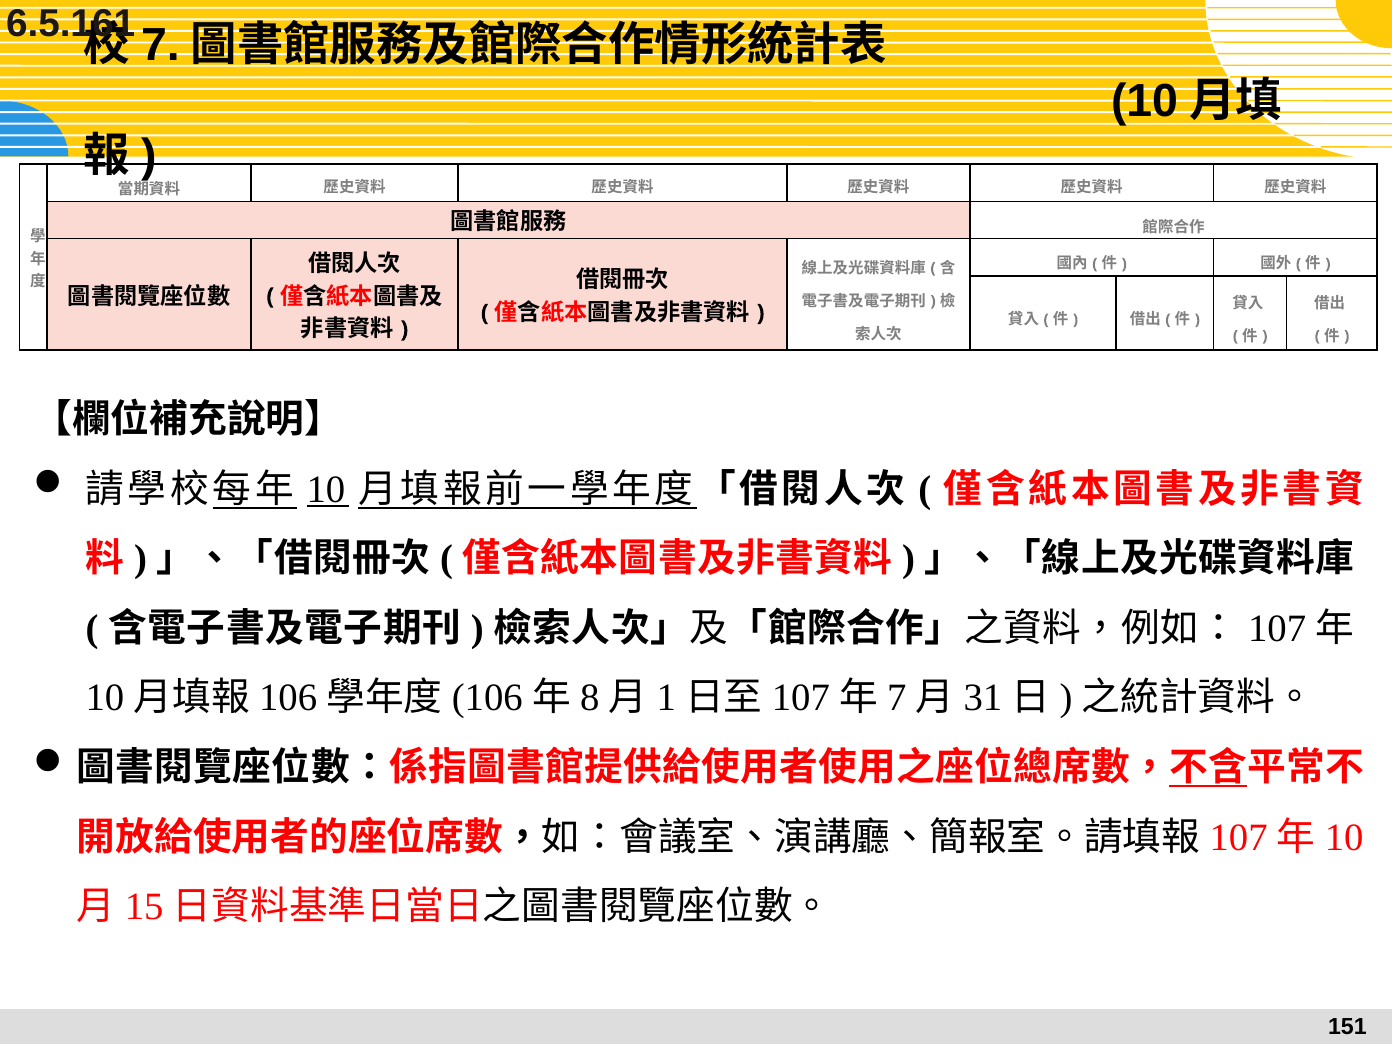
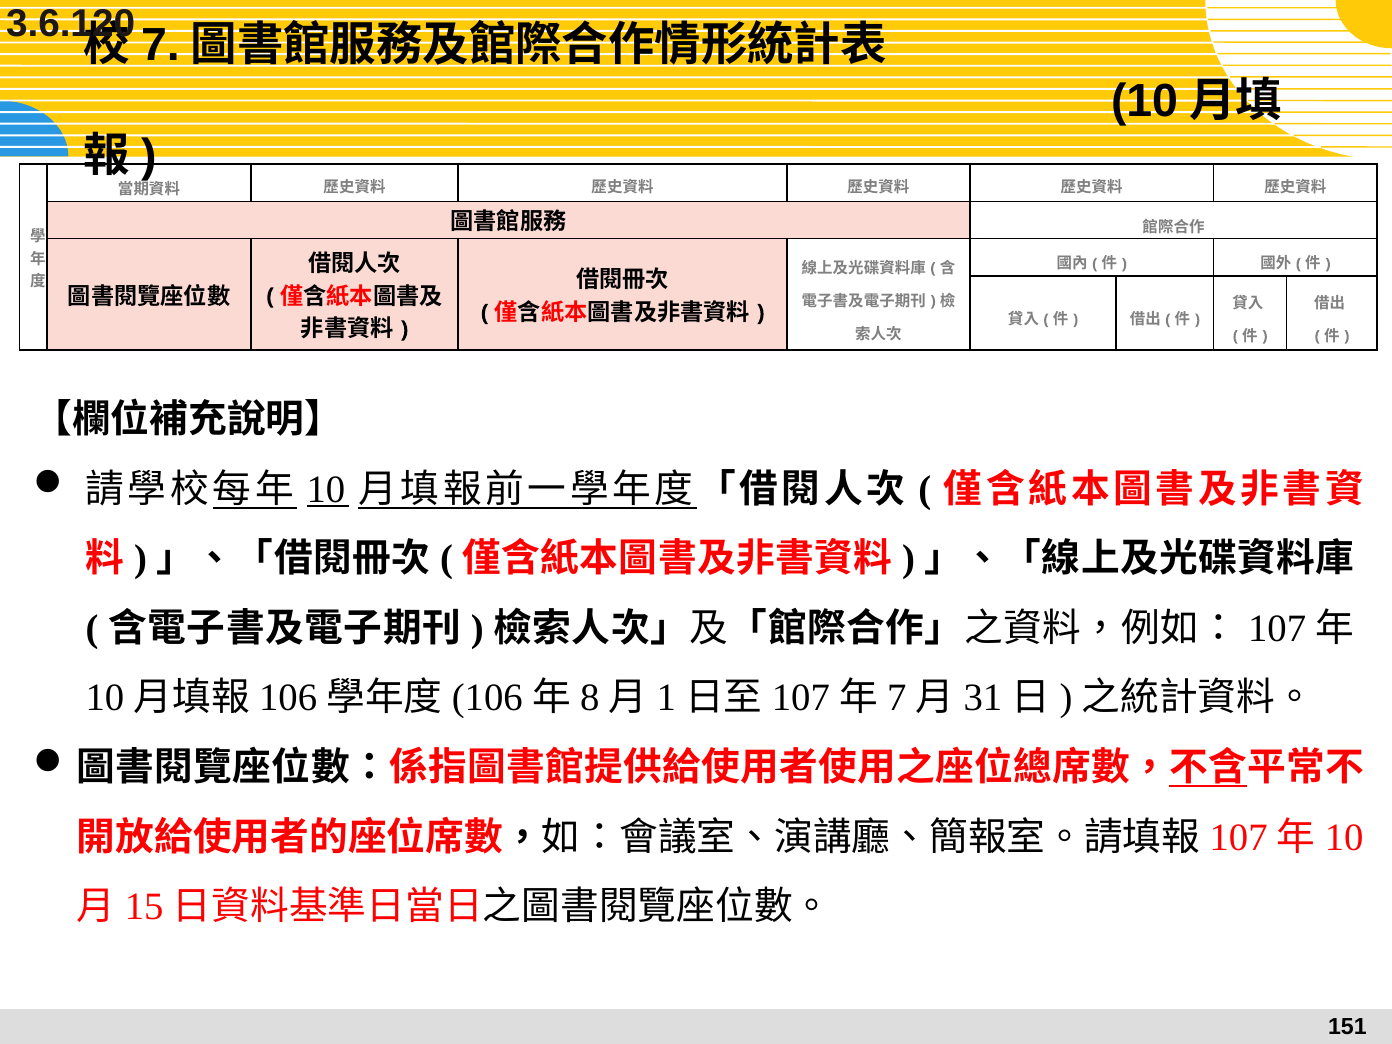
6.5.161: 6.5.161 -> 3.6.120
